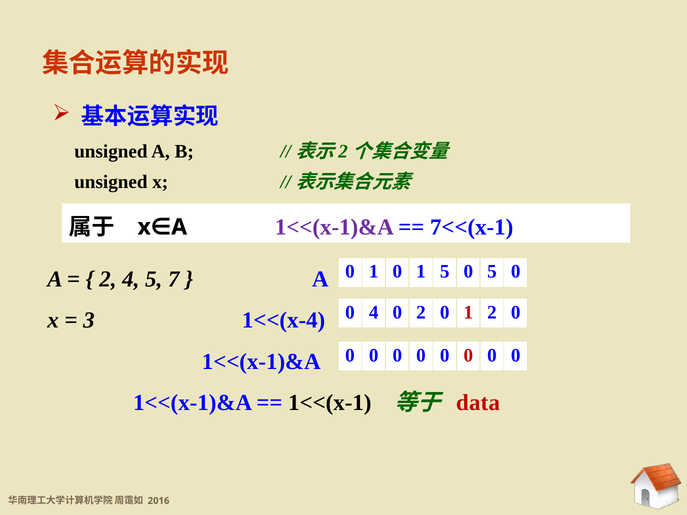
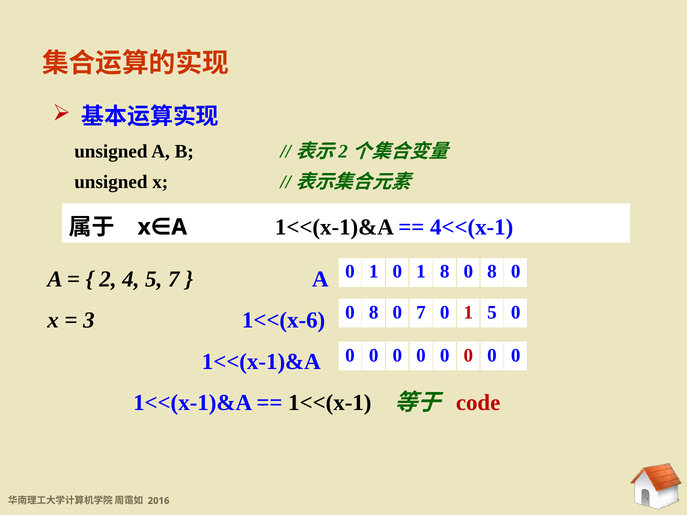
1<<(x-1)&A at (334, 227) colour: purple -> black
7<<(x-1: 7<<(x-1 -> 4<<(x-1
1 5: 5 -> 8
5 at (492, 272): 5 -> 8
4 at (374, 312): 4 -> 8
0 2: 2 -> 7
1 2: 2 -> 5
1<<(x-4: 1<<(x-4 -> 1<<(x-6
data: data -> code
